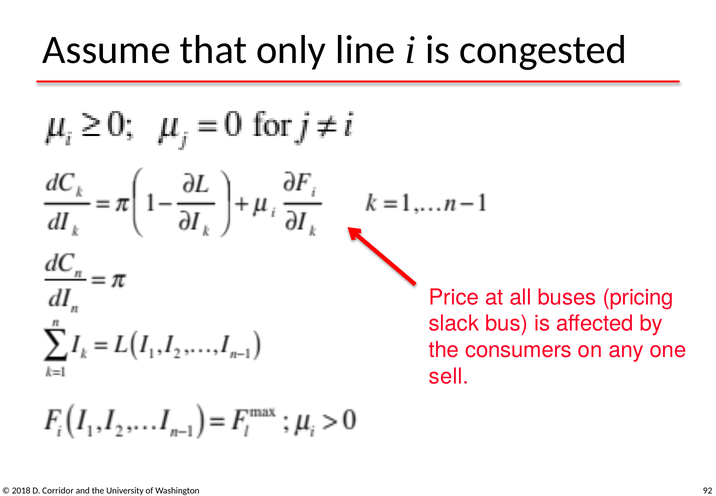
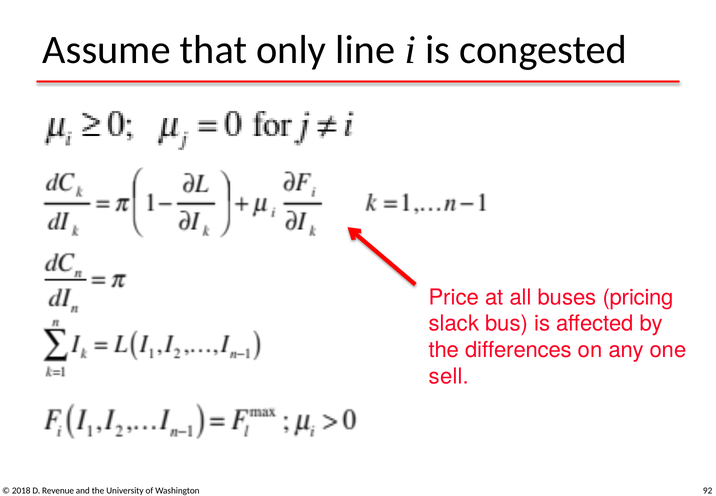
consumers: consumers -> differences
Corridor: Corridor -> Revenue
